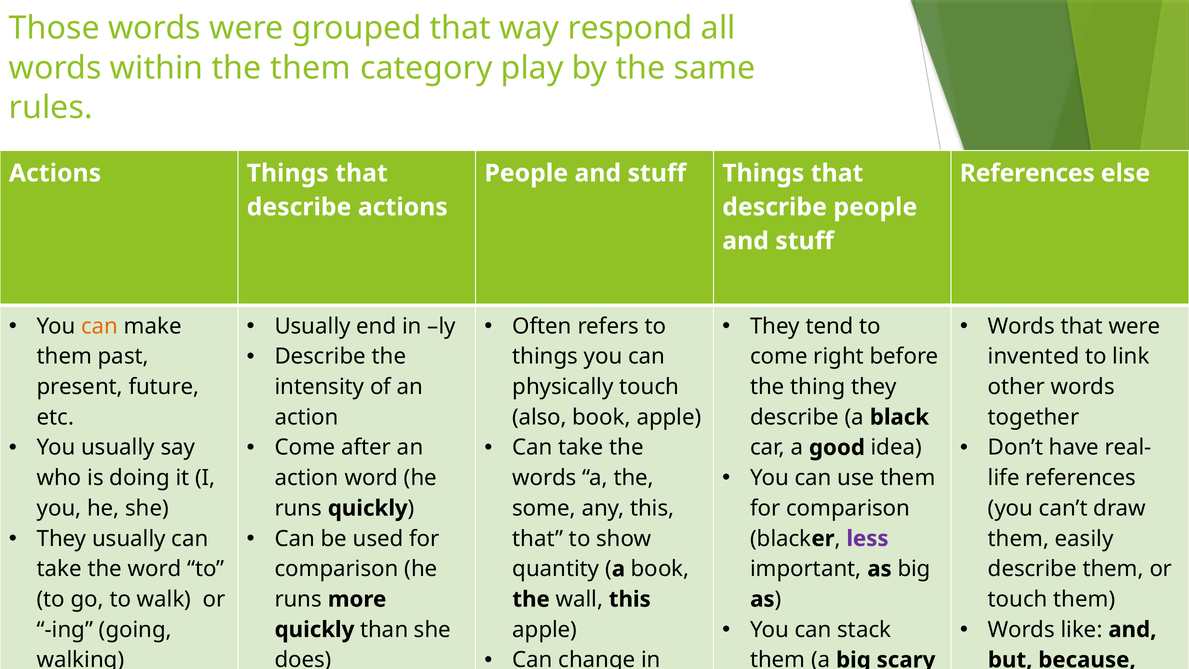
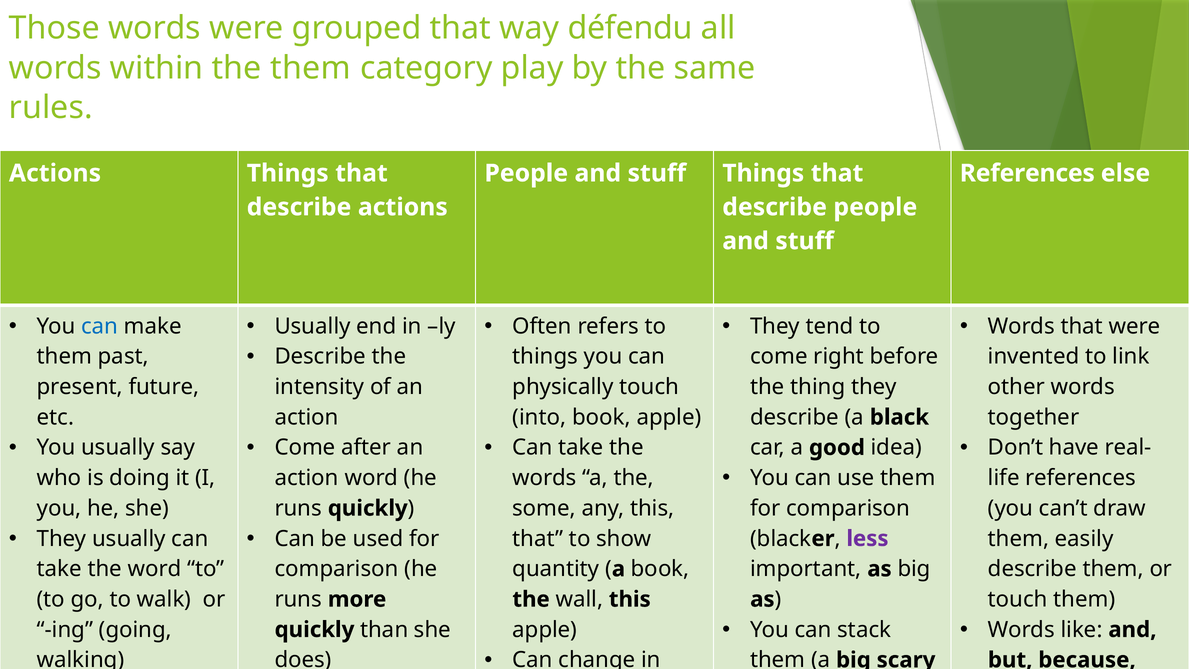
respond: respond -> défendu
can at (100, 326) colour: orange -> blue
also: also -> into
